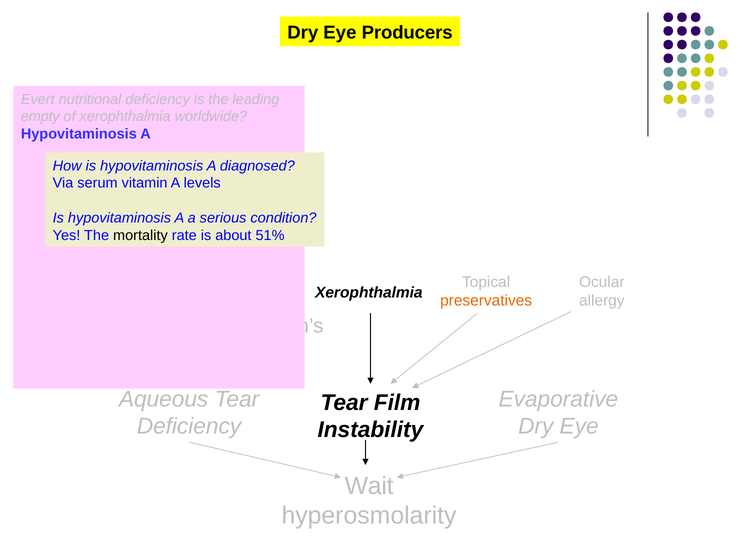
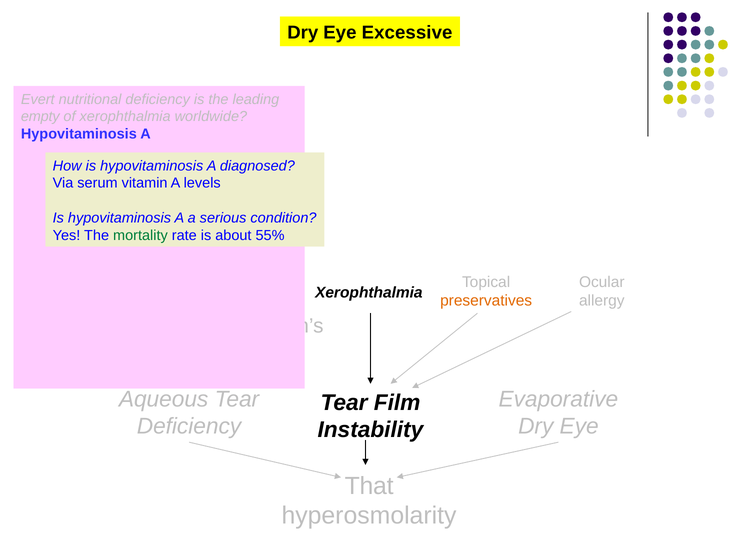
Producers: Producers -> Excessive
mortality colour: black -> green
51%: 51% -> 55%
Wait: Wait -> That
